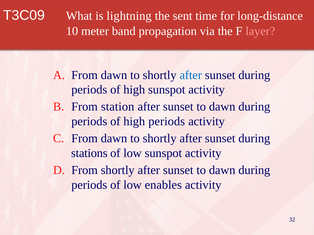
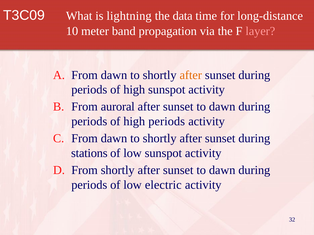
sent: sent -> data
after at (191, 75) colour: blue -> orange
station: station -> auroral
enables: enables -> electric
